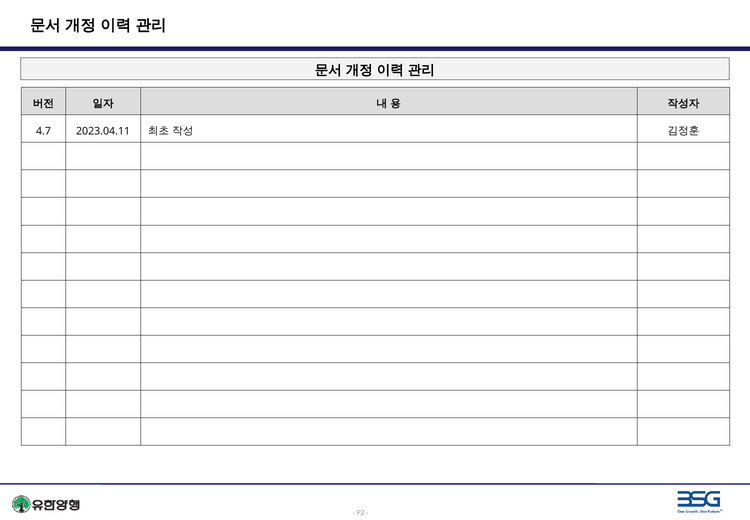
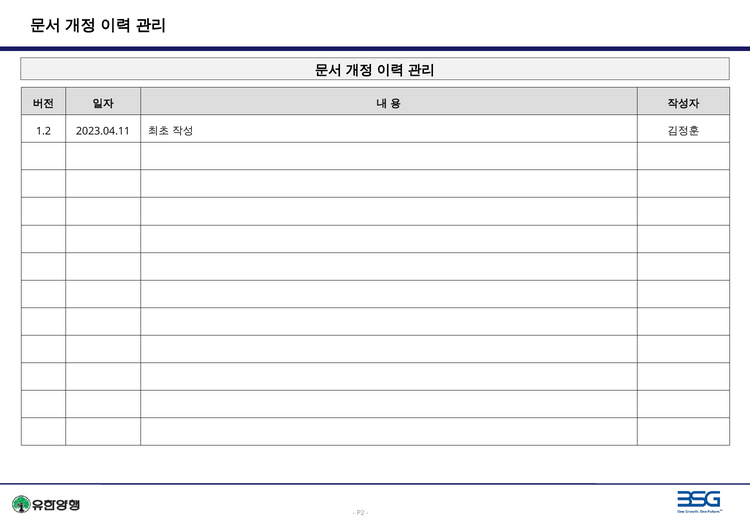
4.7: 4.7 -> 1.2
